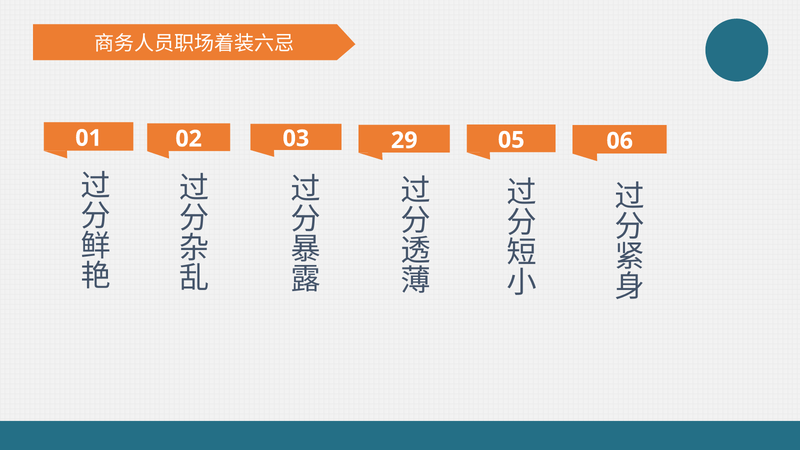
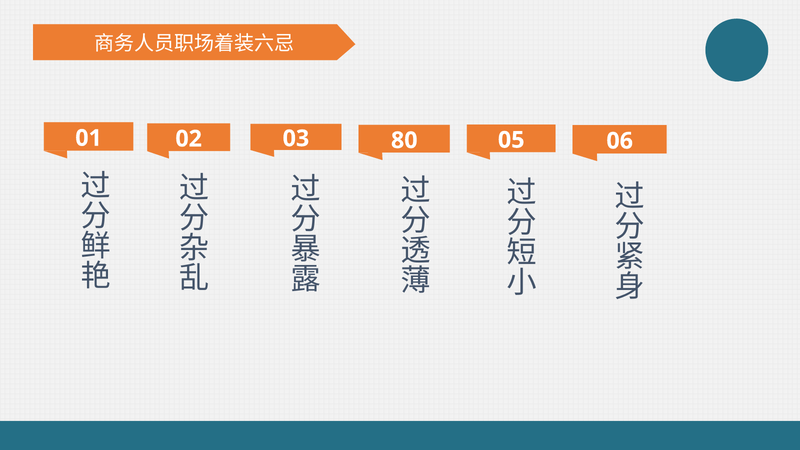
29: 29 -> 80
